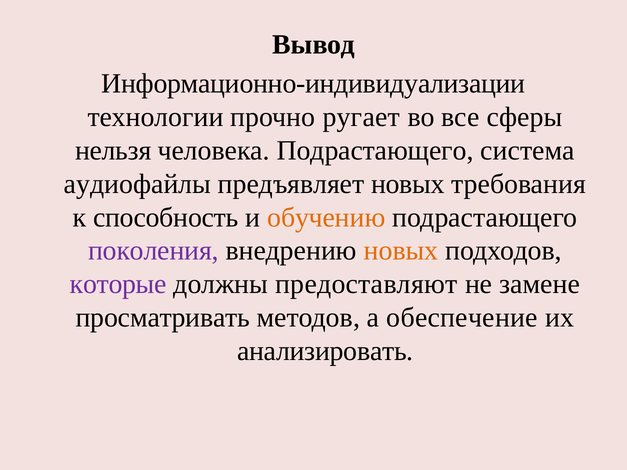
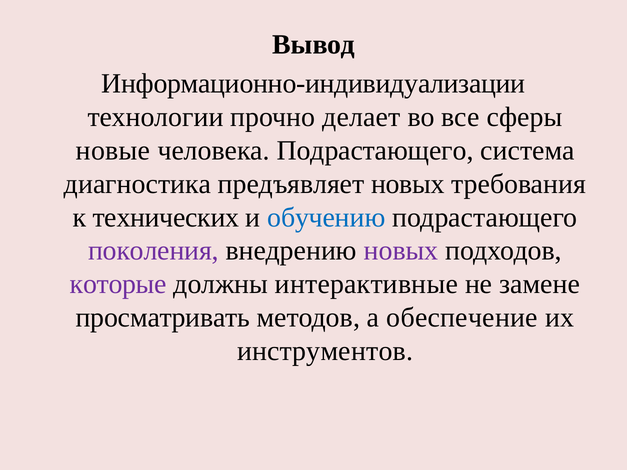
ругает: ругает -> делает
нельзя: нельзя -> новые
аудиофайлы: аудиофайлы -> диагностика
способность: способность -> технических
обучению colour: orange -> blue
новых at (401, 251) colour: orange -> purple
предоставляют: предоставляют -> интерактивные
анализировать: анализировать -> инструментов
